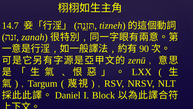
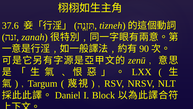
14.7: 14.7 -> 37.6
